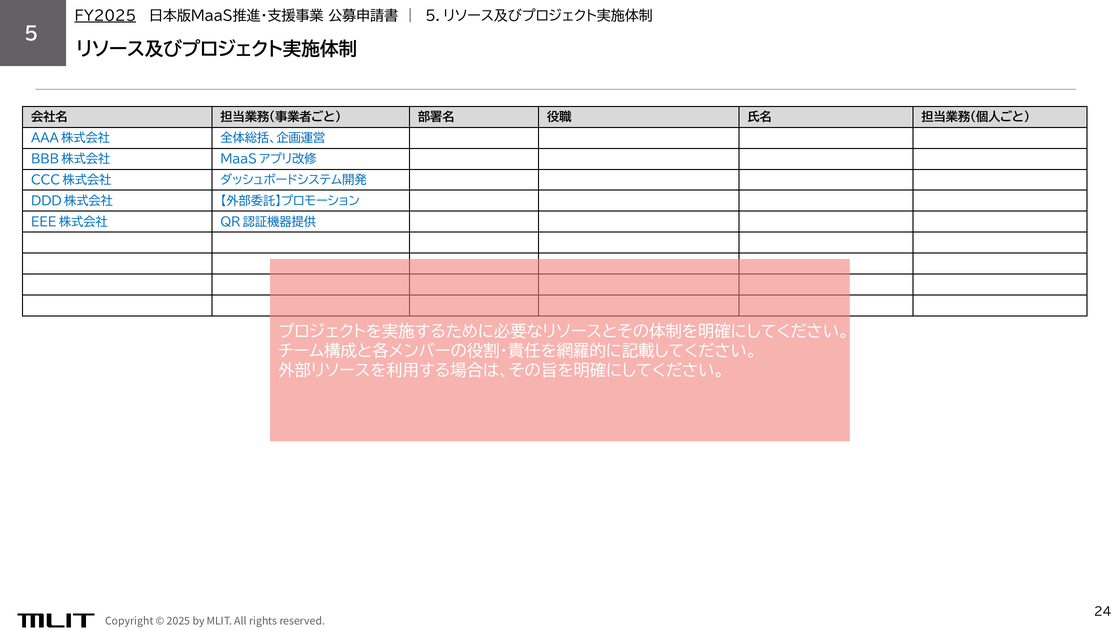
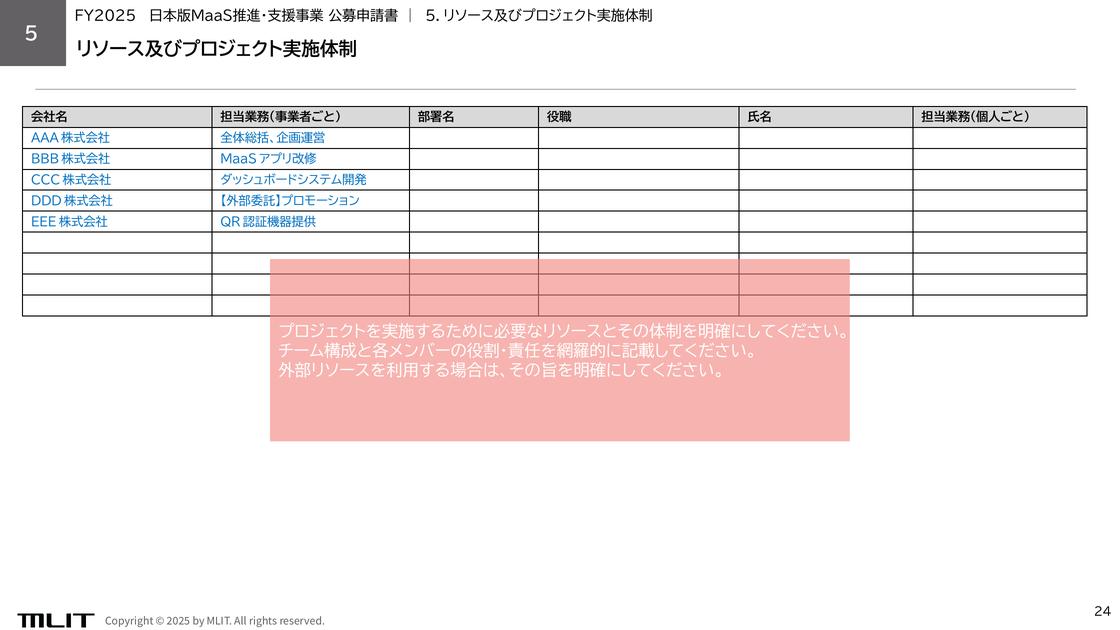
FY2025 underline: present -> none
